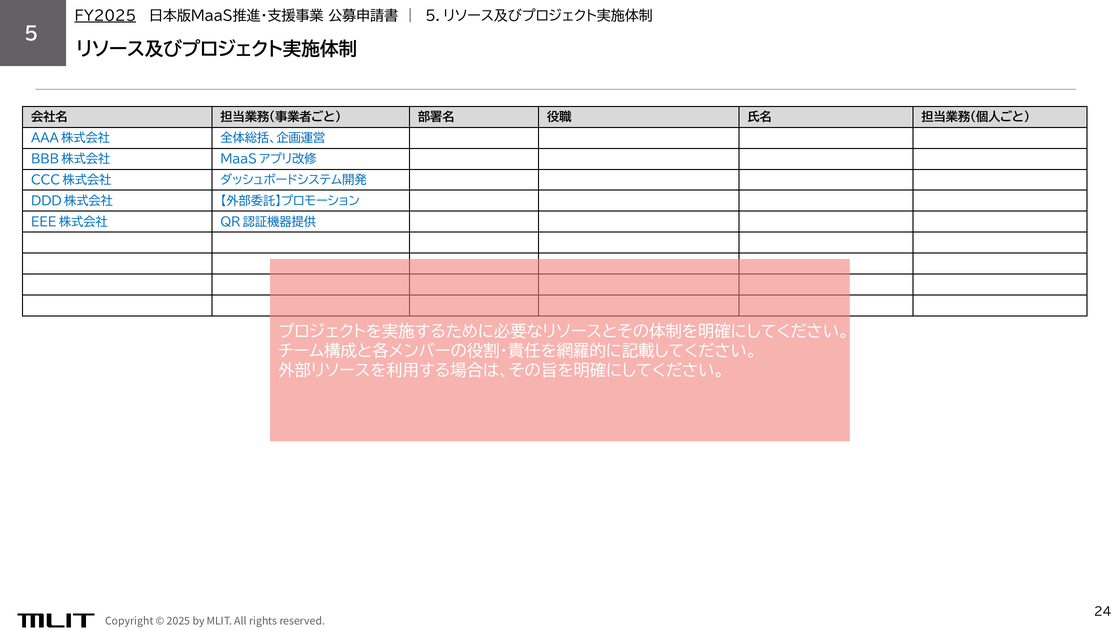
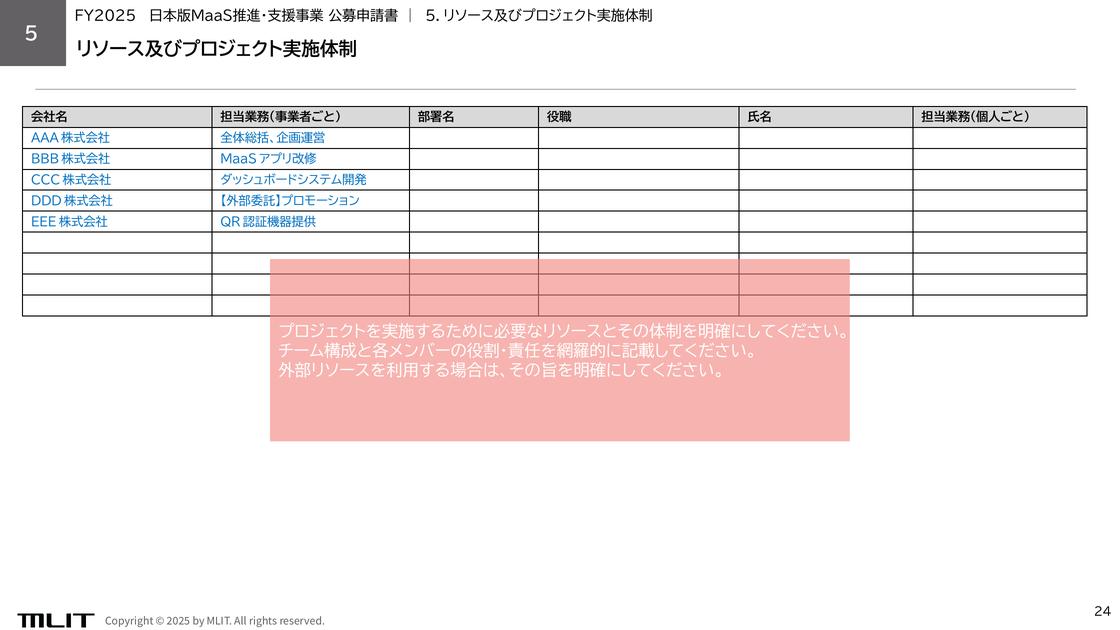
FY2025 underline: present -> none
